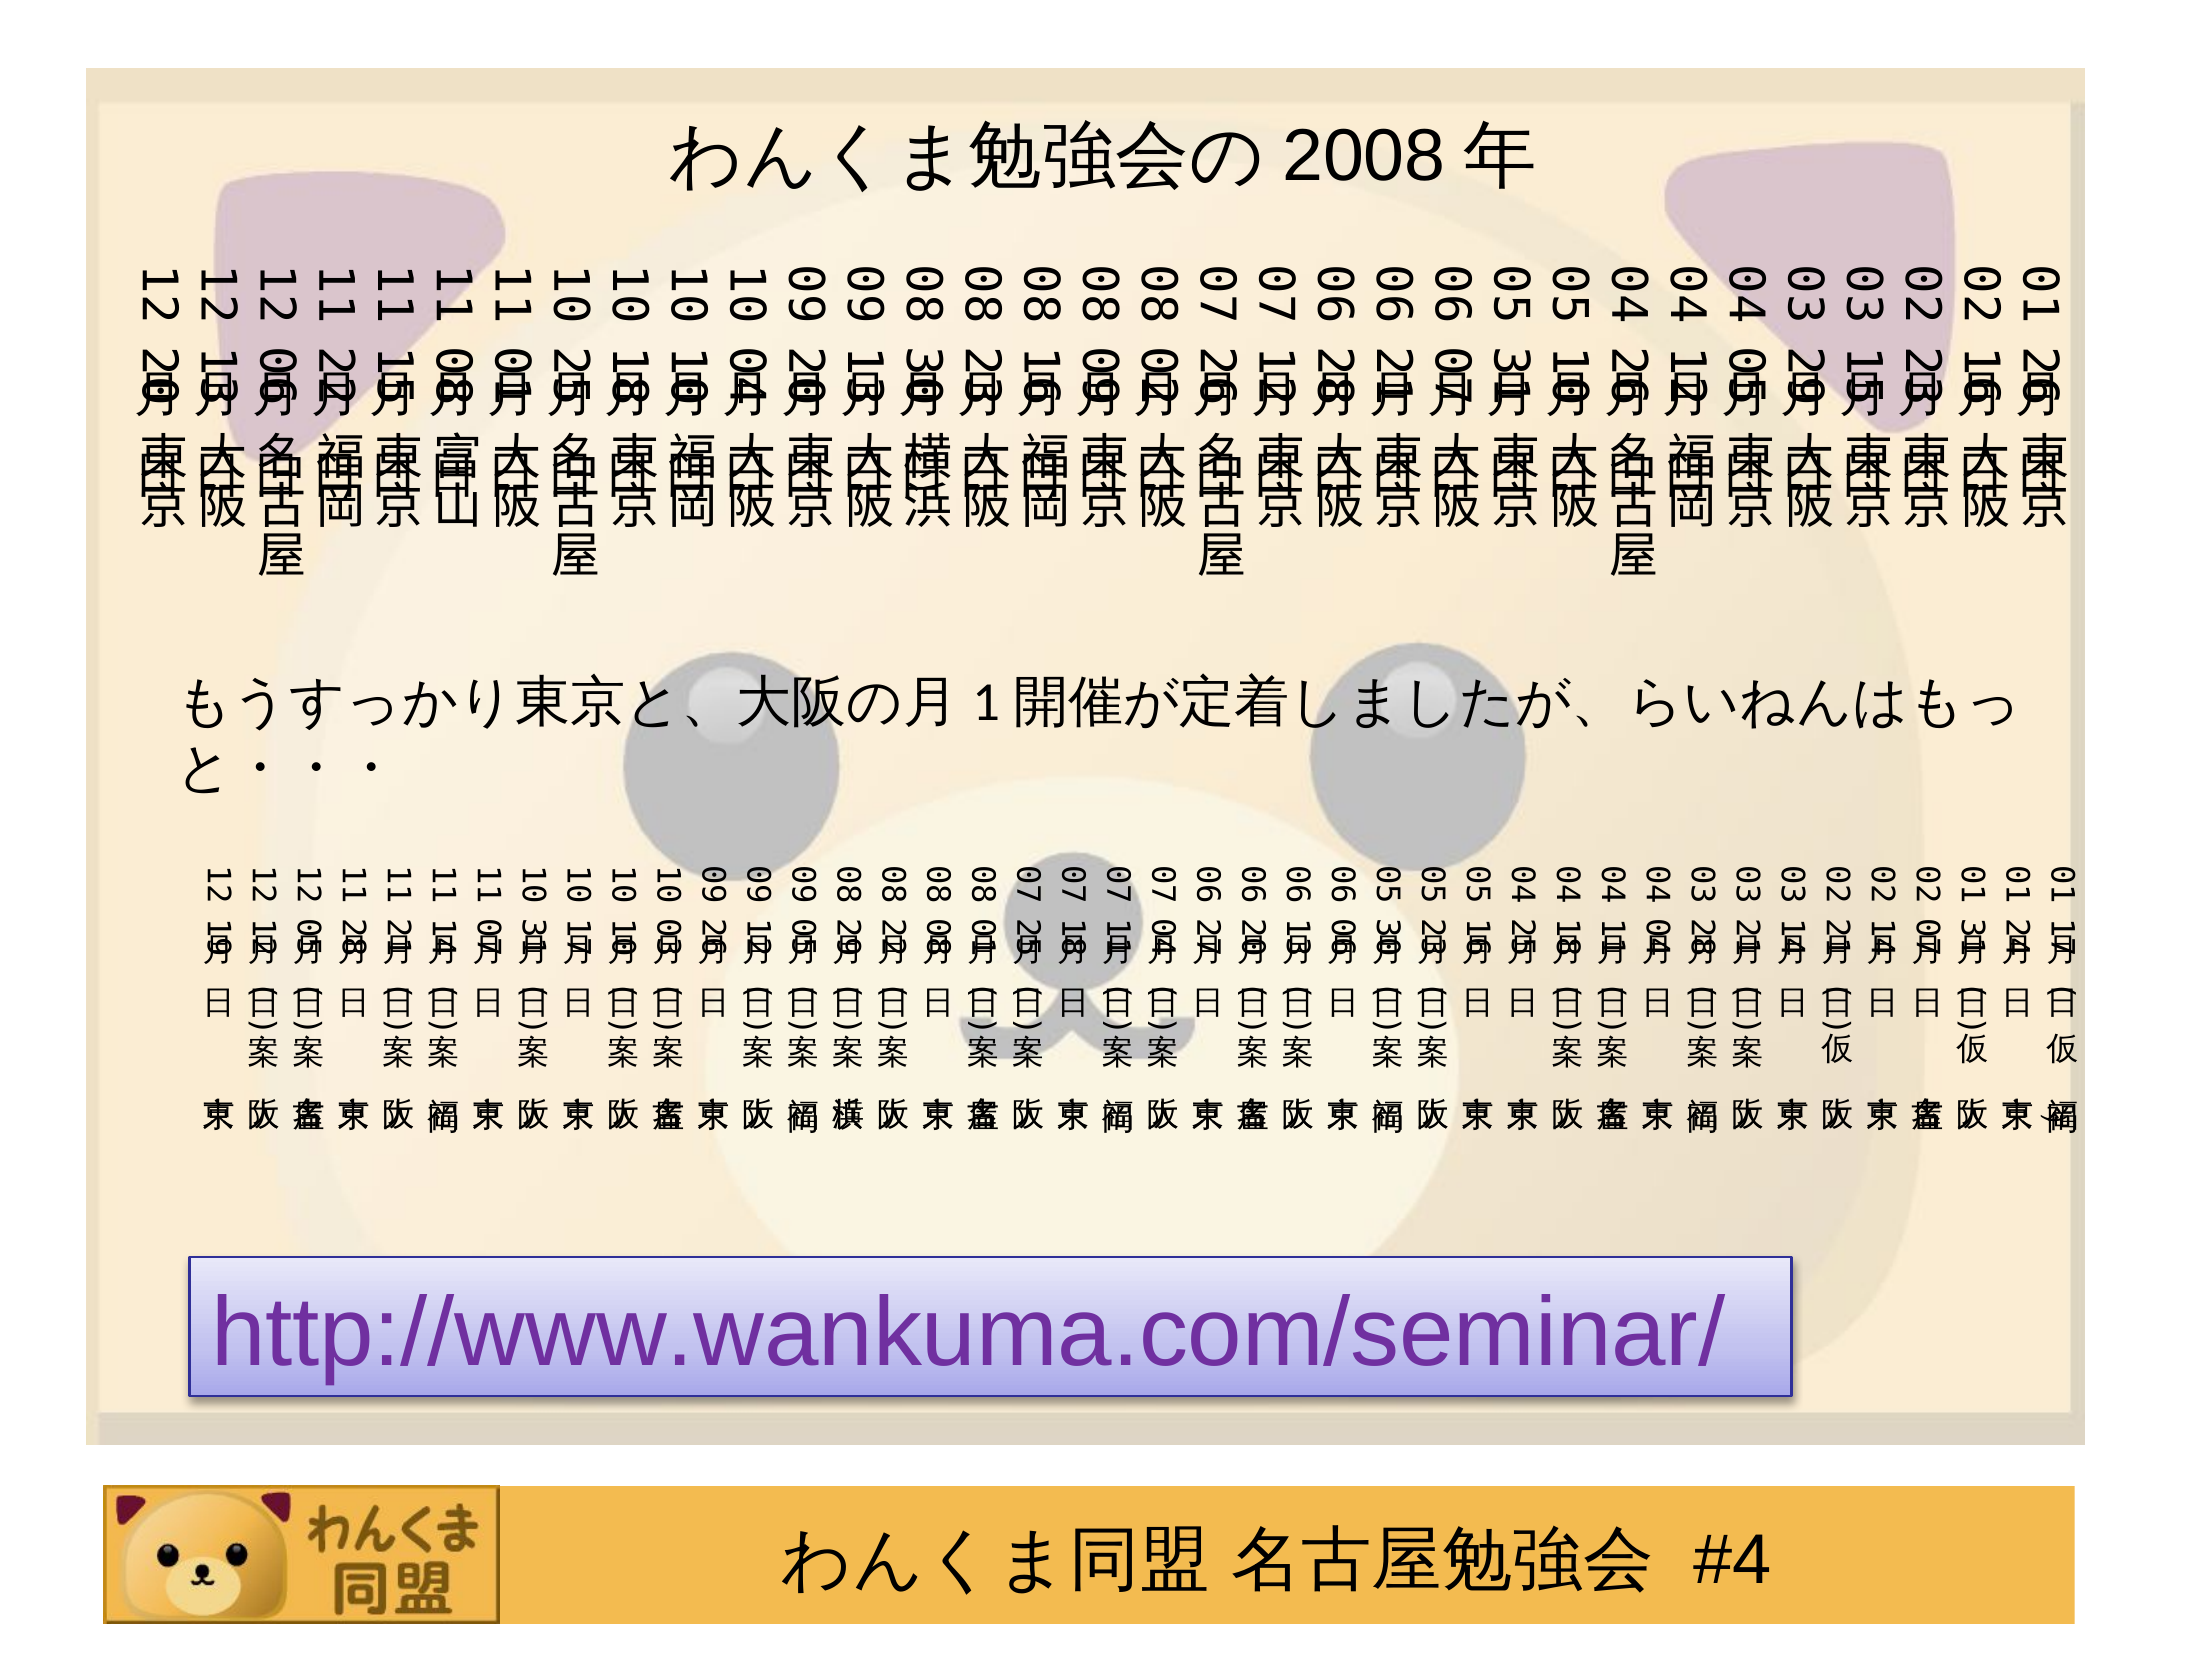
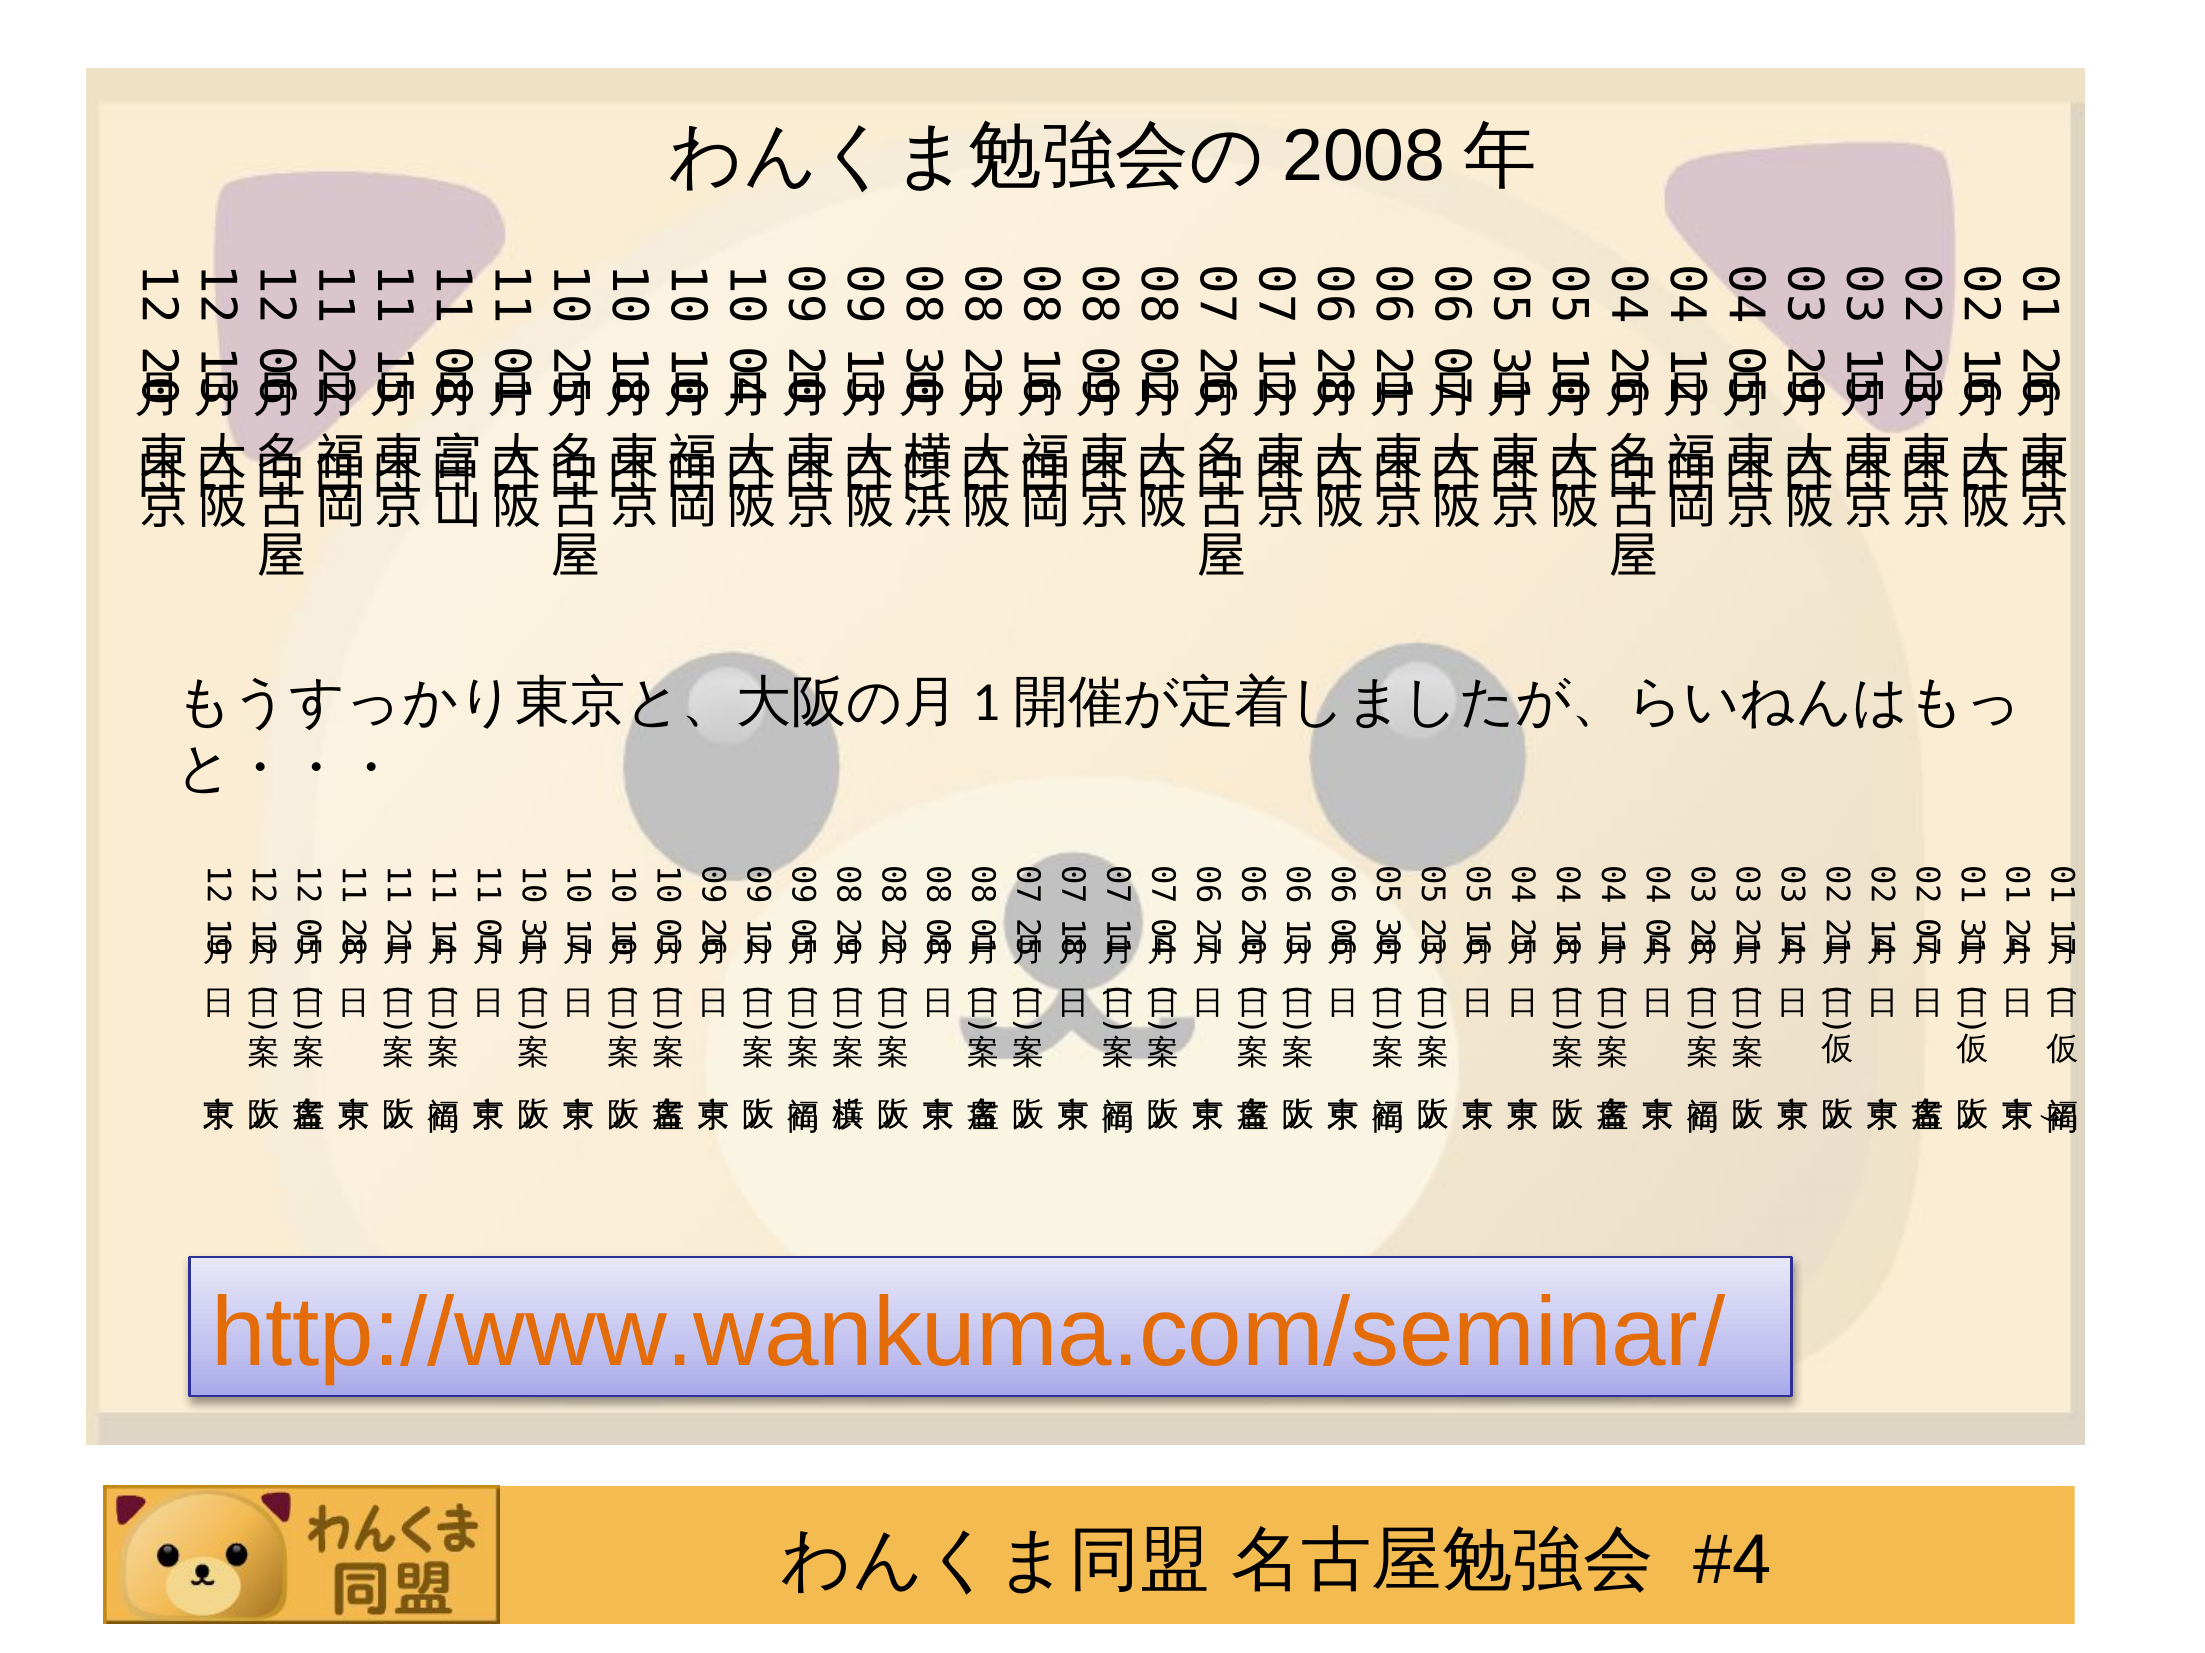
http://www.wankuma.com/seminar/ colour: purple -> orange
